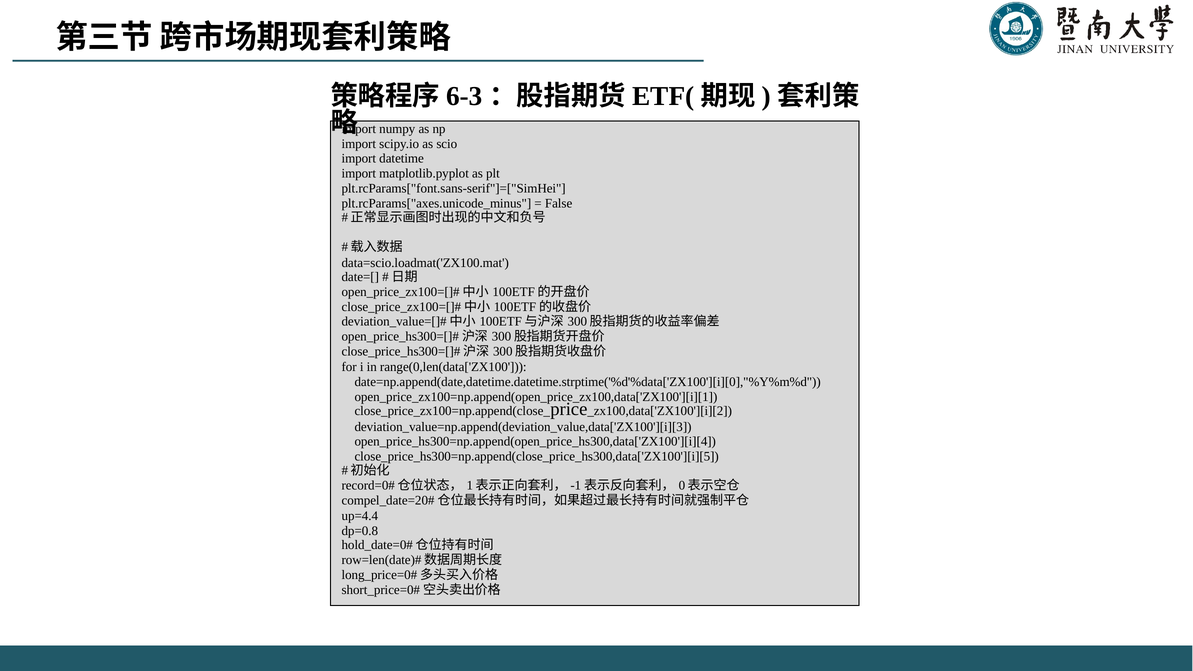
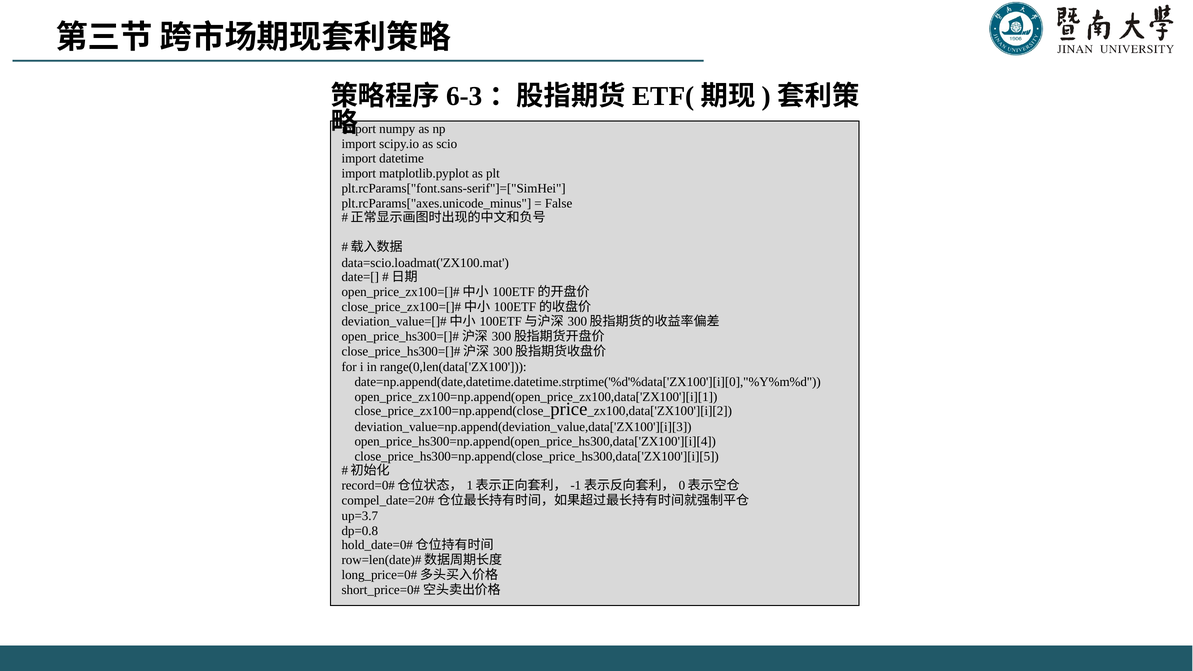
up=4.4: up=4.4 -> up=3.7
